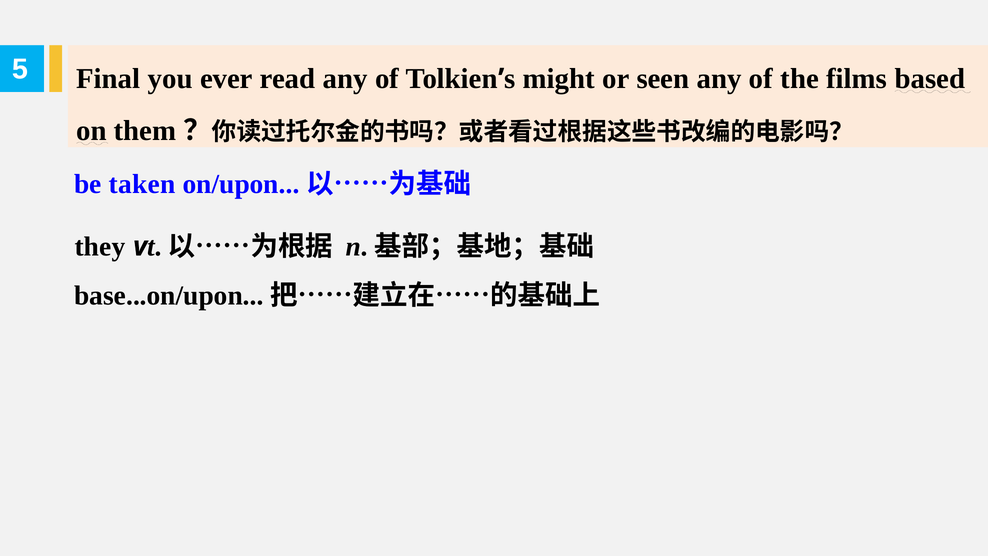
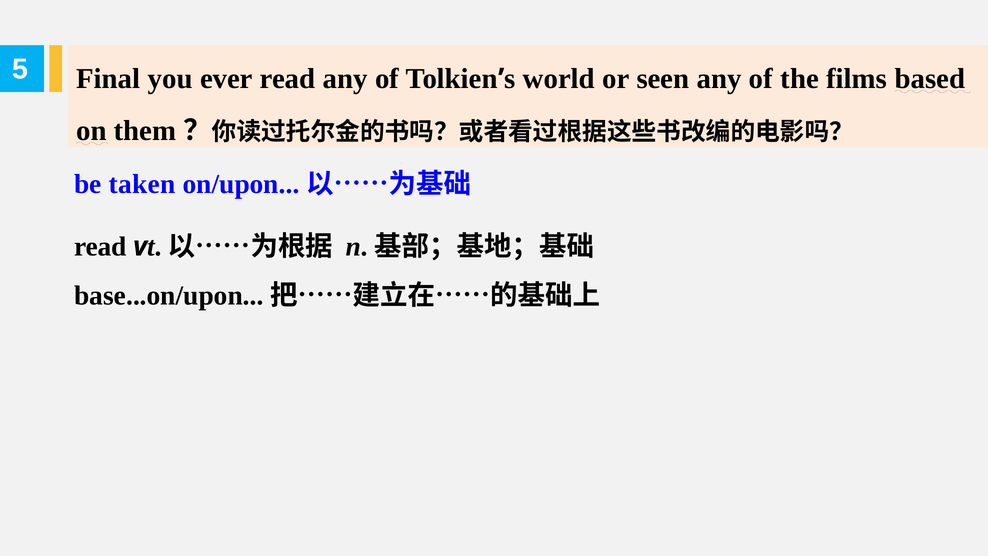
might: might -> world
they at (100, 246): they -> read
